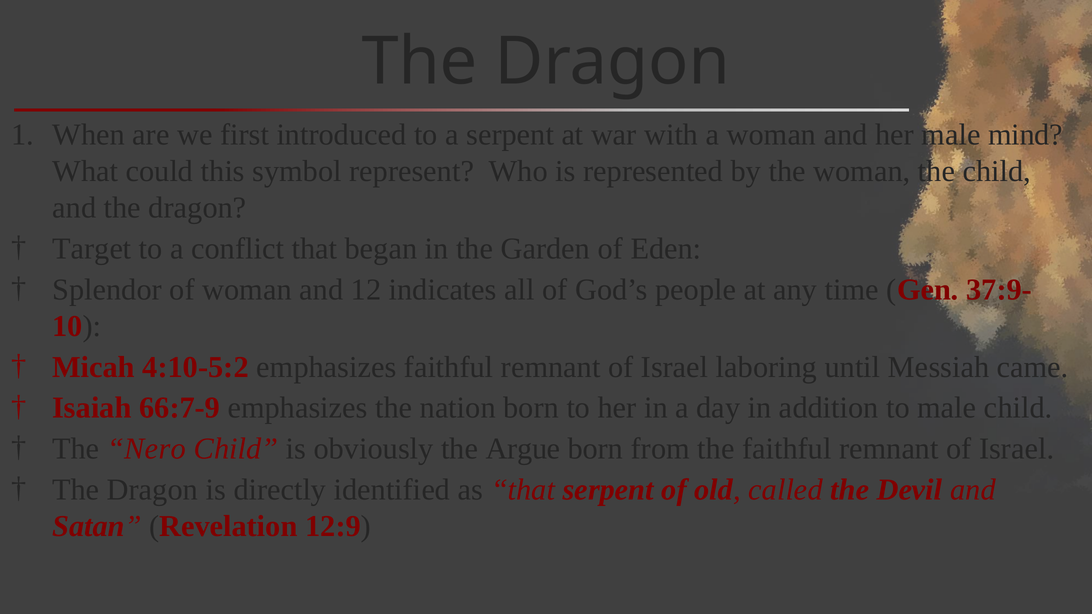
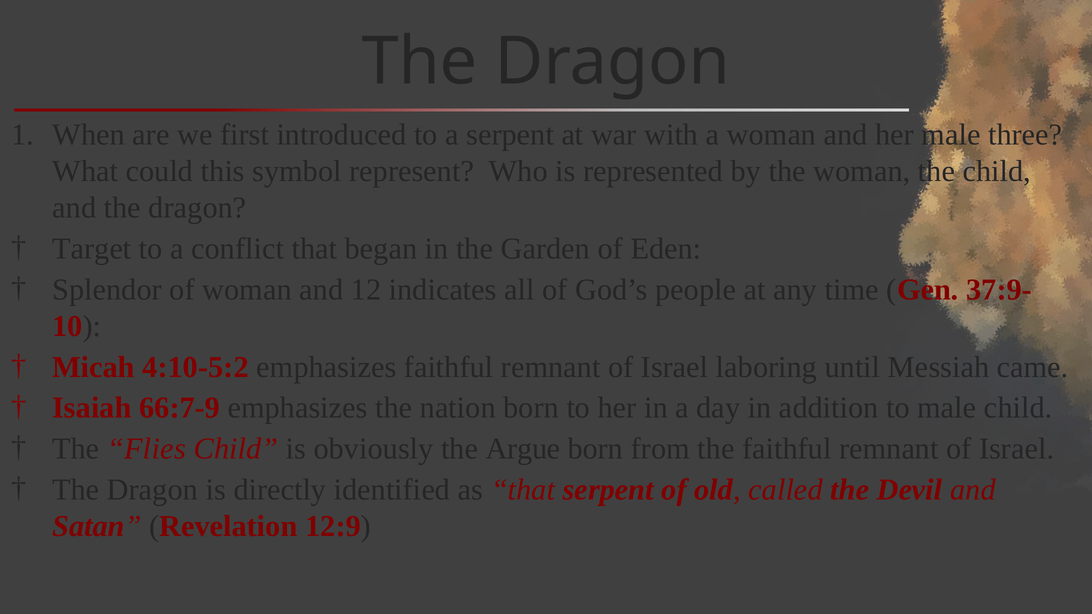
mind: mind -> three
Nero: Nero -> Flies
